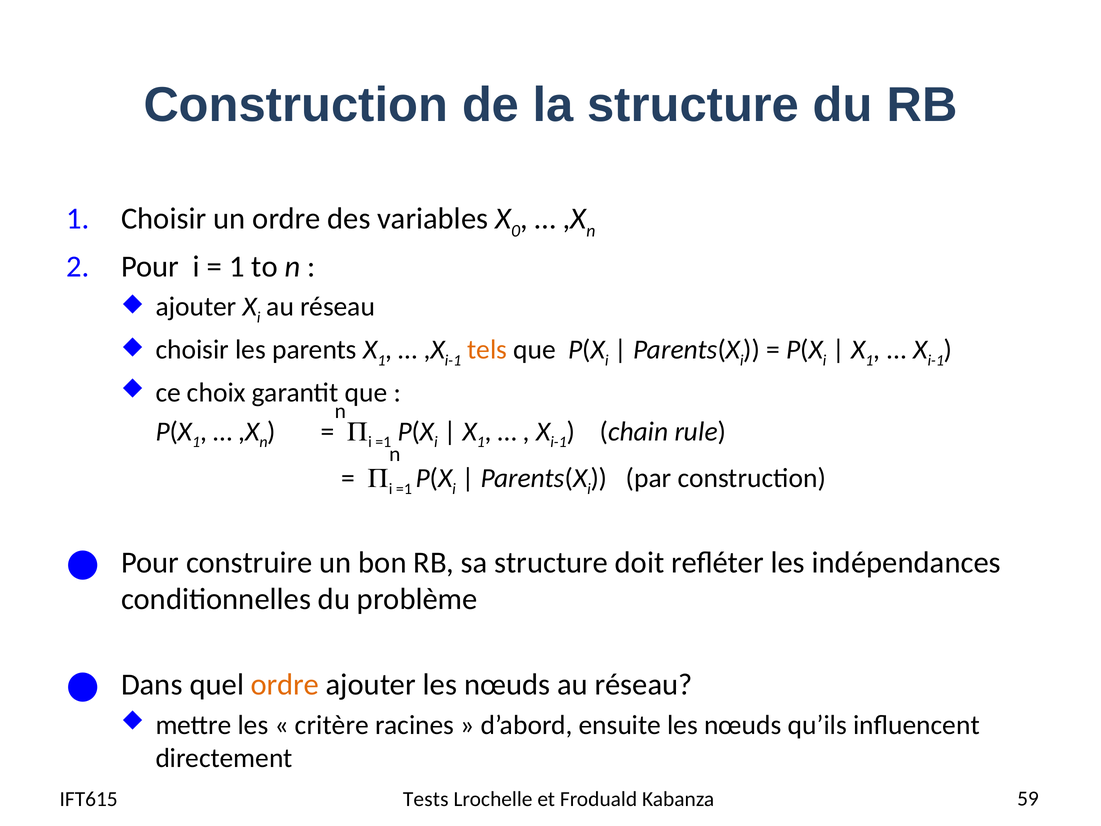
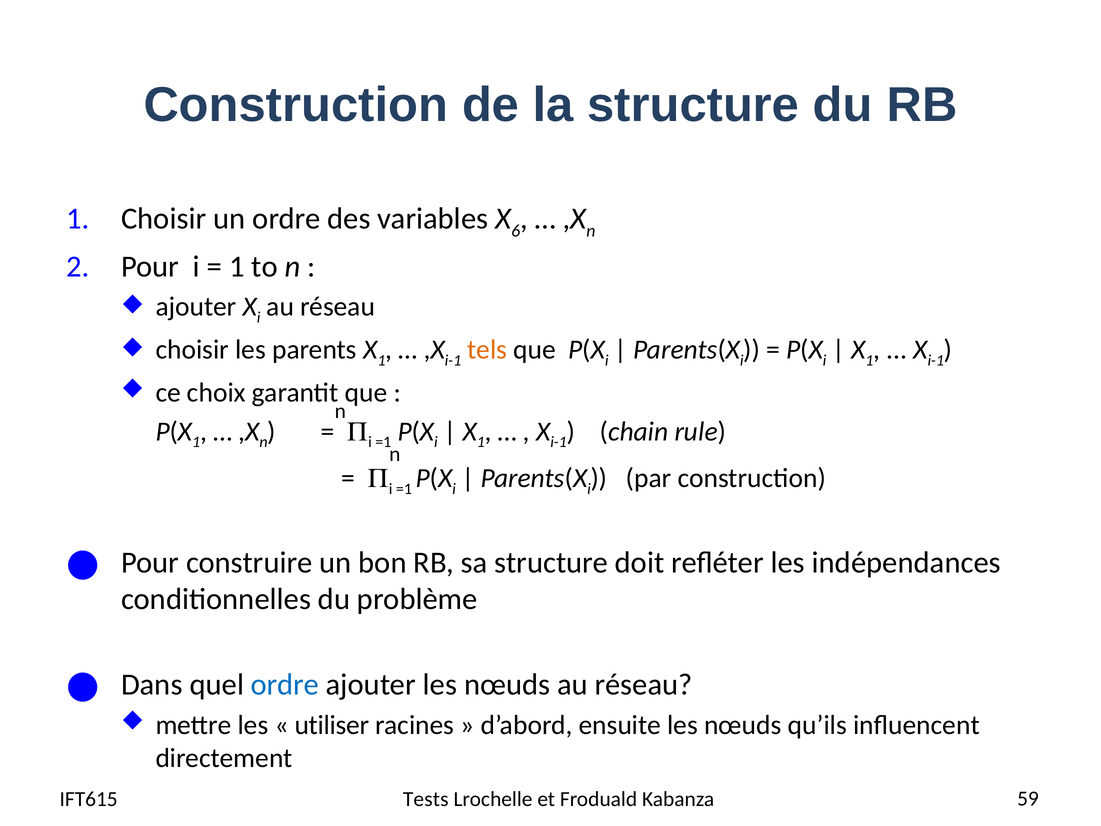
0: 0 -> 6
ordre at (285, 685) colour: orange -> blue
critère: critère -> utiliser
